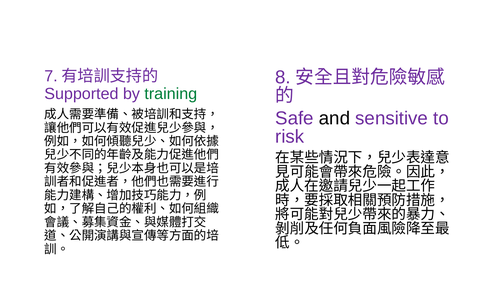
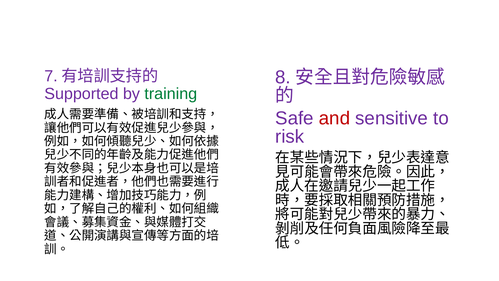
and colour: black -> red
